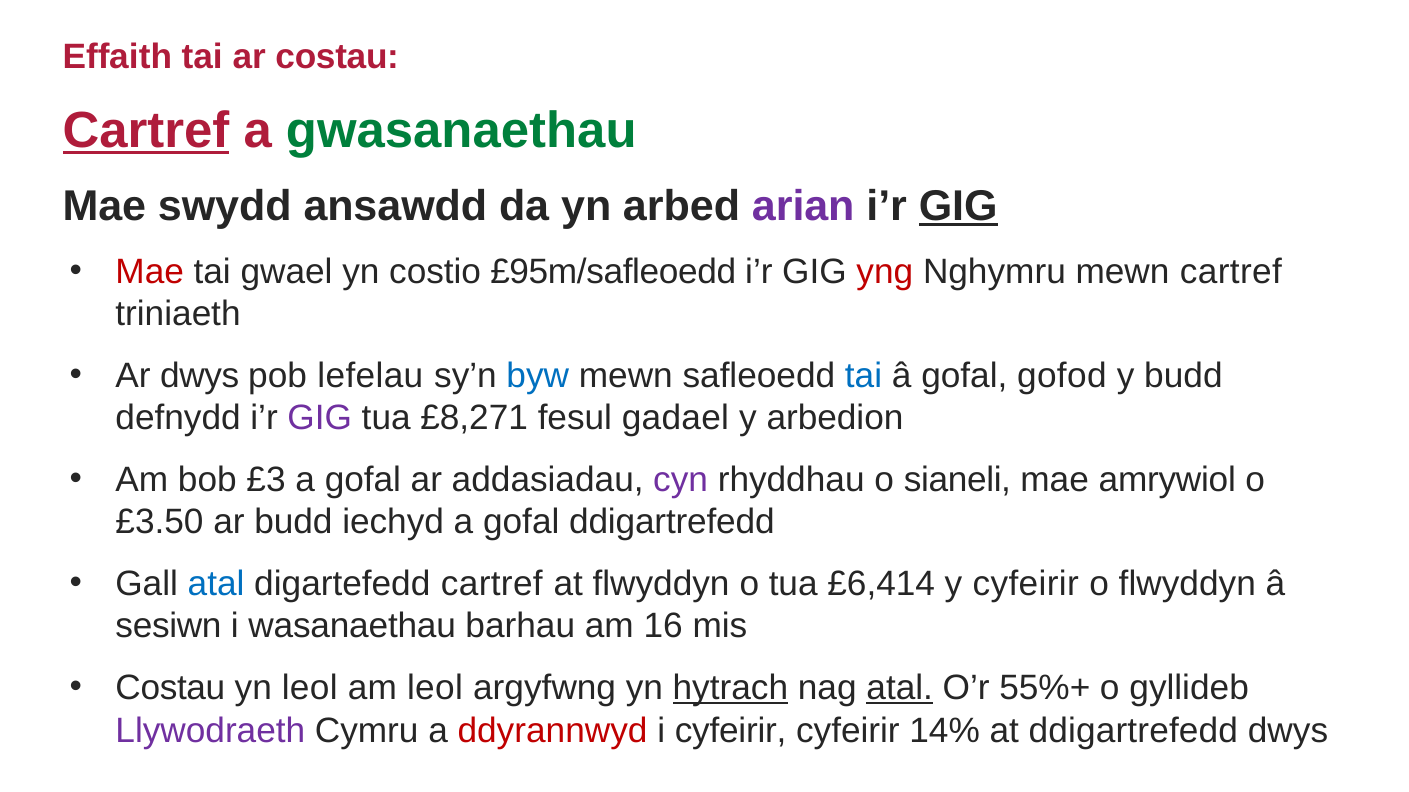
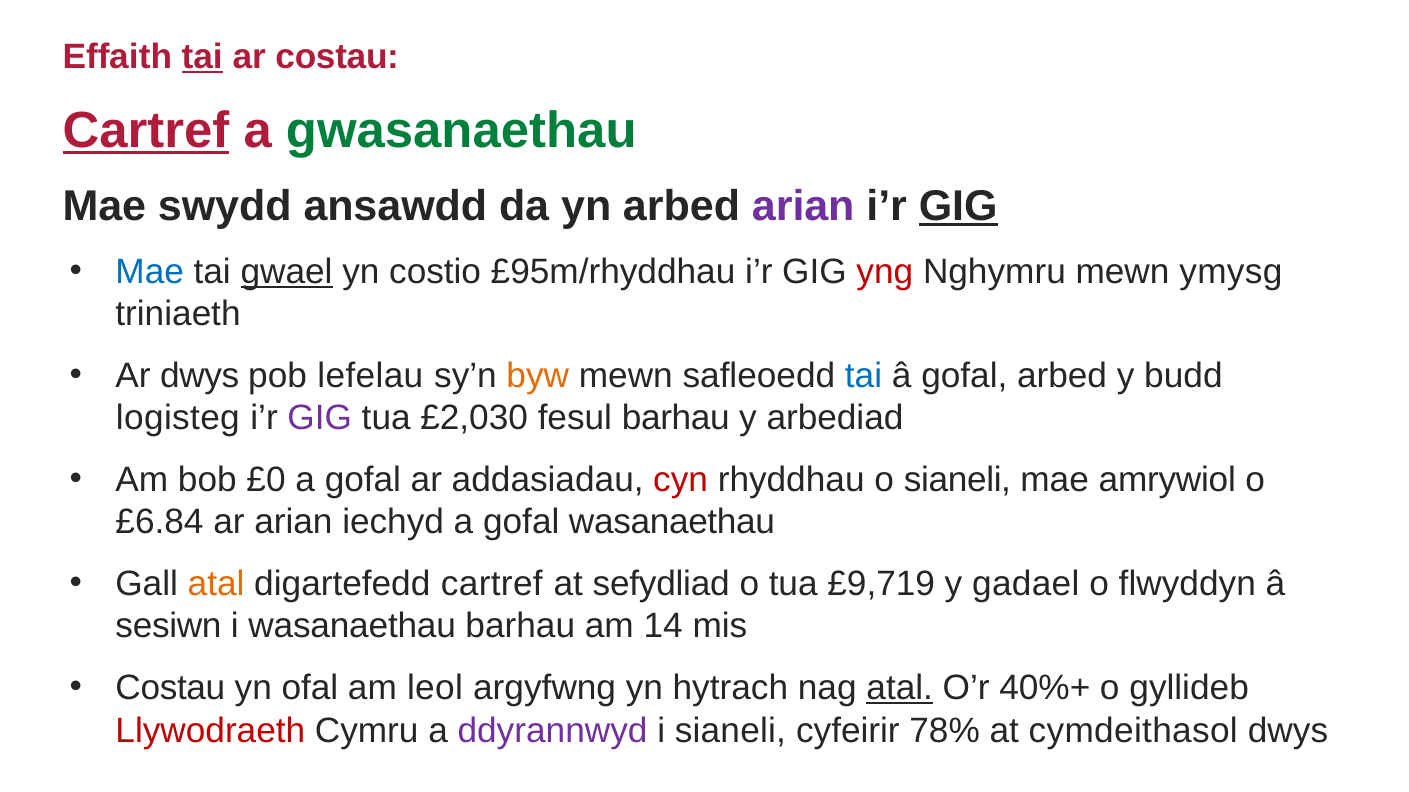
tai at (202, 57) underline: none -> present
Mae at (150, 272) colour: red -> blue
gwael underline: none -> present
£95m/safleoedd: £95m/safleoedd -> £95m/rhyddhau
mewn cartref: cartref -> ymysg
byw colour: blue -> orange
gofal gofod: gofod -> arbed
defnydd: defnydd -> logisteg
£8,271: £8,271 -> £2,030
fesul gadael: gadael -> barhau
arbedion: arbedion -> arbediad
£3: £3 -> £0
cyn colour: purple -> red
£3.50: £3.50 -> £6.84
ar budd: budd -> arian
gofal ddigartrefedd: ddigartrefedd -> wasanaethau
atal at (216, 585) colour: blue -> orange
at flwyddyn: flwyddyn -> sefydliad
£6,414: £6,414 -> £9,719
y cyfeirir: cyfeirir -> gadael
16: 16 -> 14
yn leol: leol -> ofal
hytrach underline: present -> none
55%+: 55%+ -> 40%+
Llywodraeth colour: purple -> red
ddyrannwyd colour: red -> purple
i cyfeirir: cyfeirir -> sianeli
14%: 14% -> 78%
at ddigartrefedd: ddigartrefedd -> cymdeithasol
